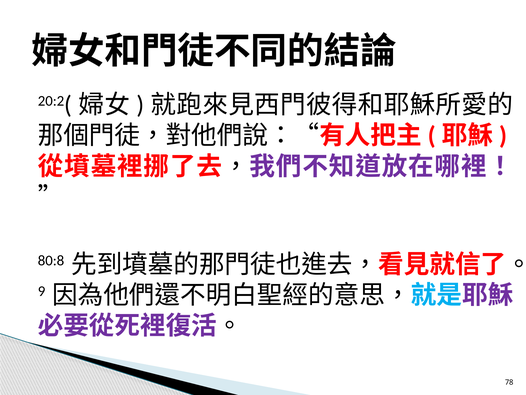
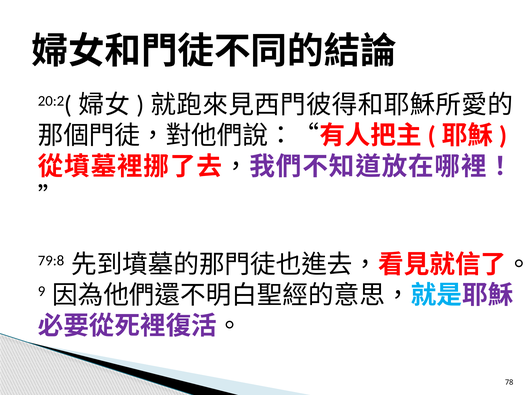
80:8: 80:8 -> 79:8
